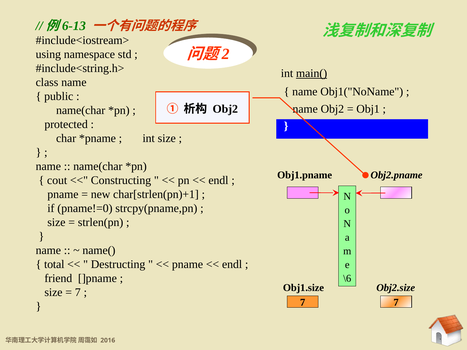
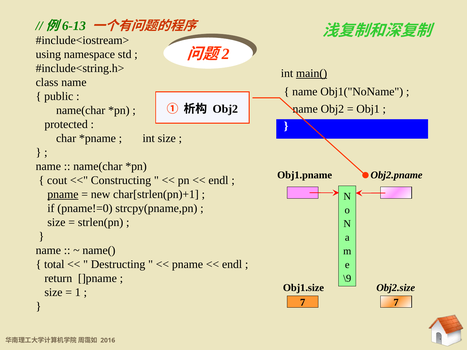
pname at (63, 195) underline: none -> present
friend: friend -> return
\6: \6 -> \9
7 at (78, 293): 7 -> 1
